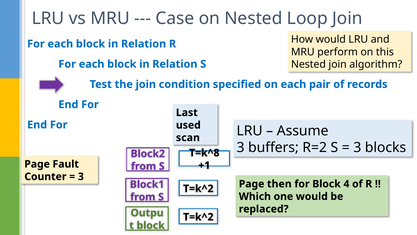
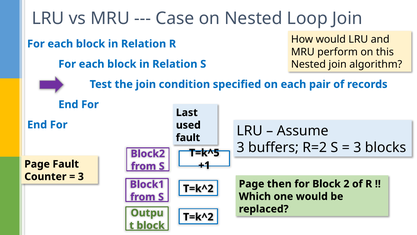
scan at (188, 137): scan -> fault
T=k^8: T=k^8 -> T=k^5
4: 4 -> 2
